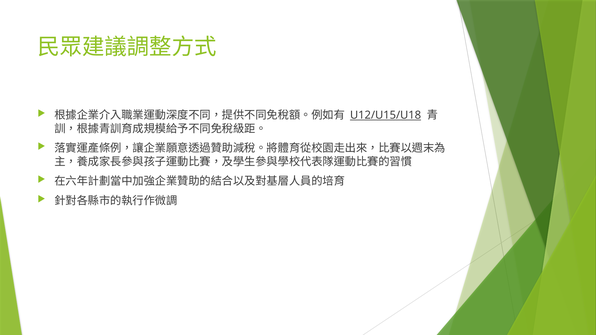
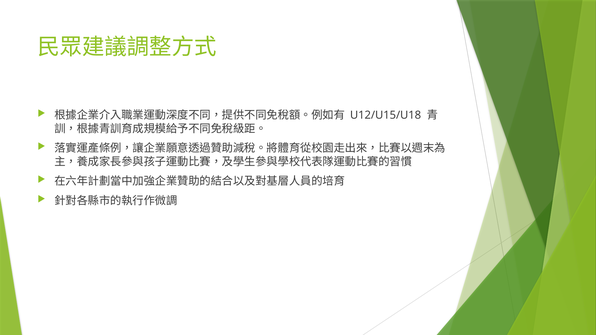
U12/U15/U18 underline: present -> none
